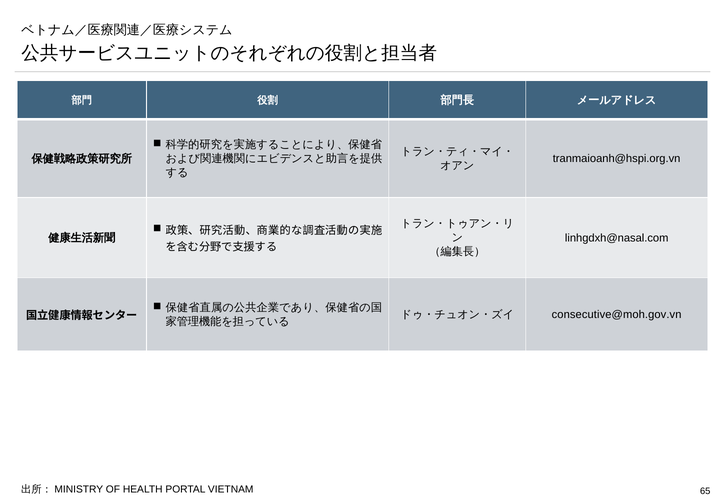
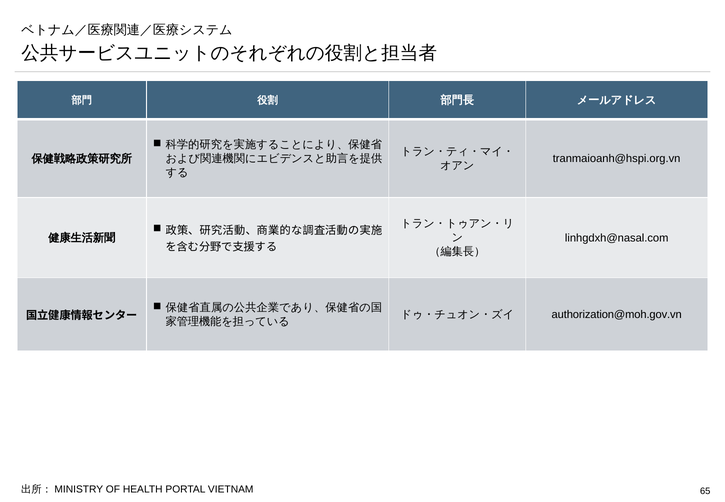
consecutive@moh.gov.vn: consecutive@moh.gov.vn -> authorization@moh.gov.vn
